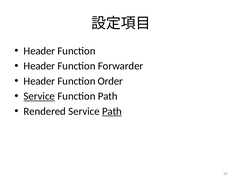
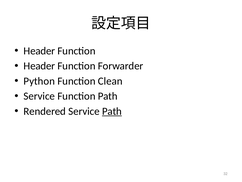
Header at (39, 81): Header -> Python
Order: Order -> Clean
Service at (39, 96) underline: present -> none
